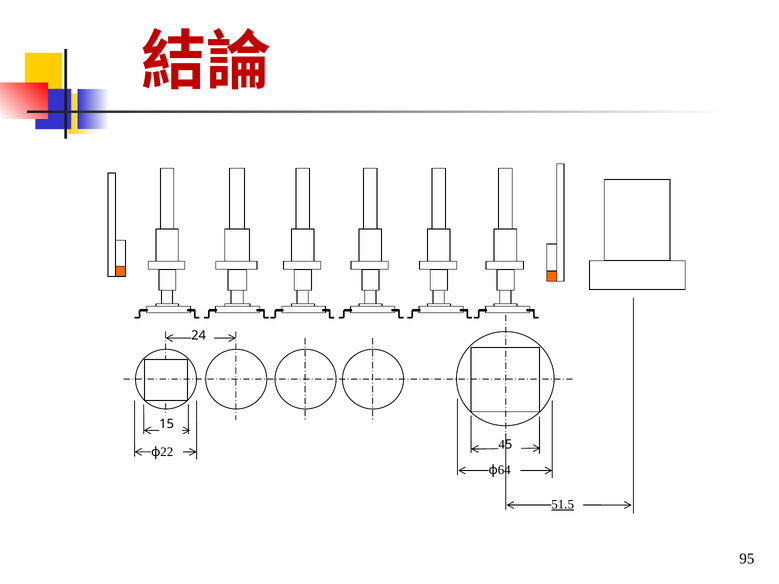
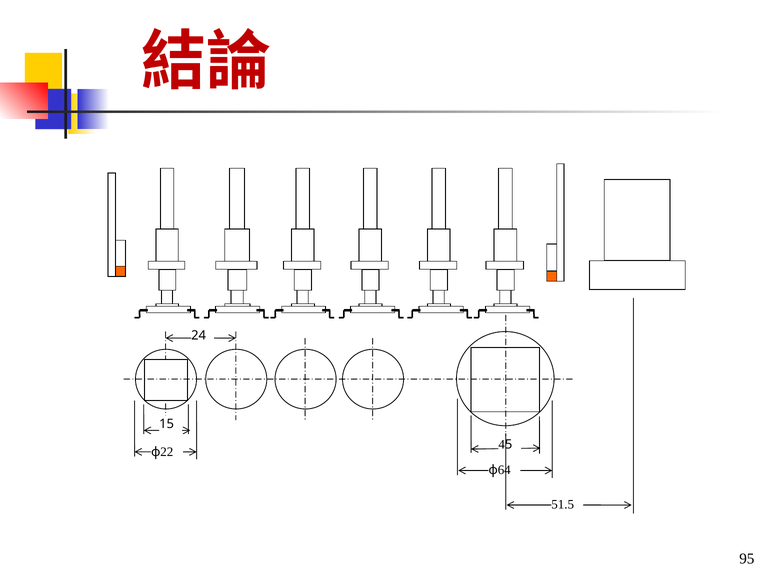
51.5 underline: present -> none
